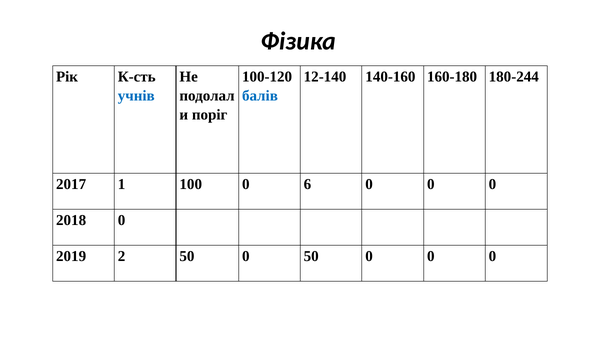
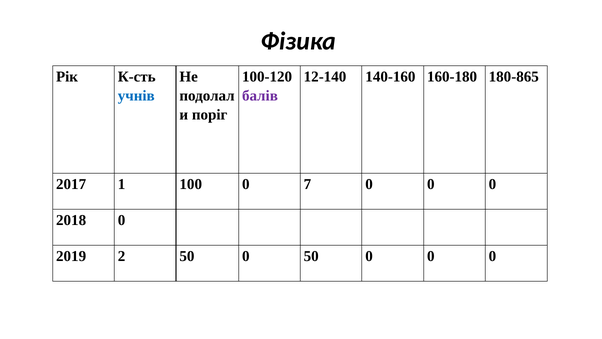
180-244: 180-244 -> 180-865
балів colour: blue -> purple
6: 6 -> 7
